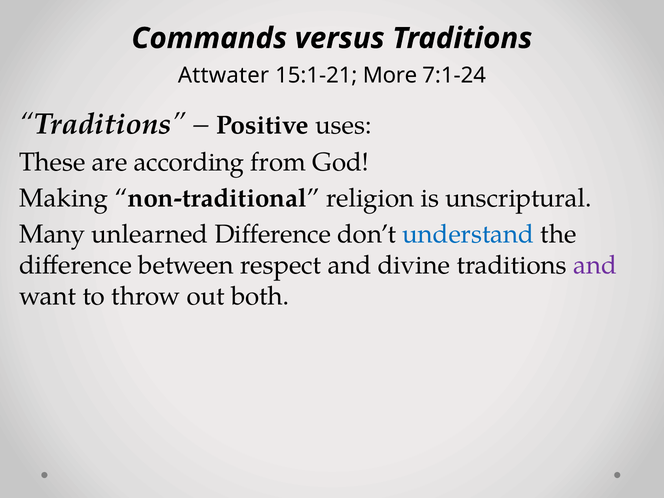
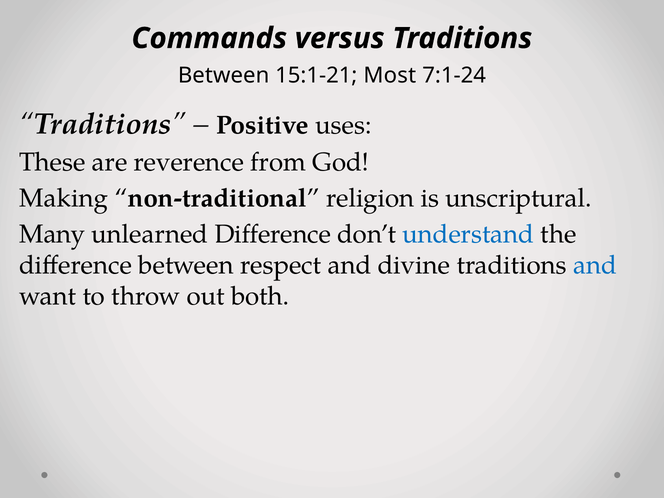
Attwater at (224, 75): Attwater -> Between
More: More -> Most
according: according -> reverence
and at (595, 265) colour: purple -> blue
